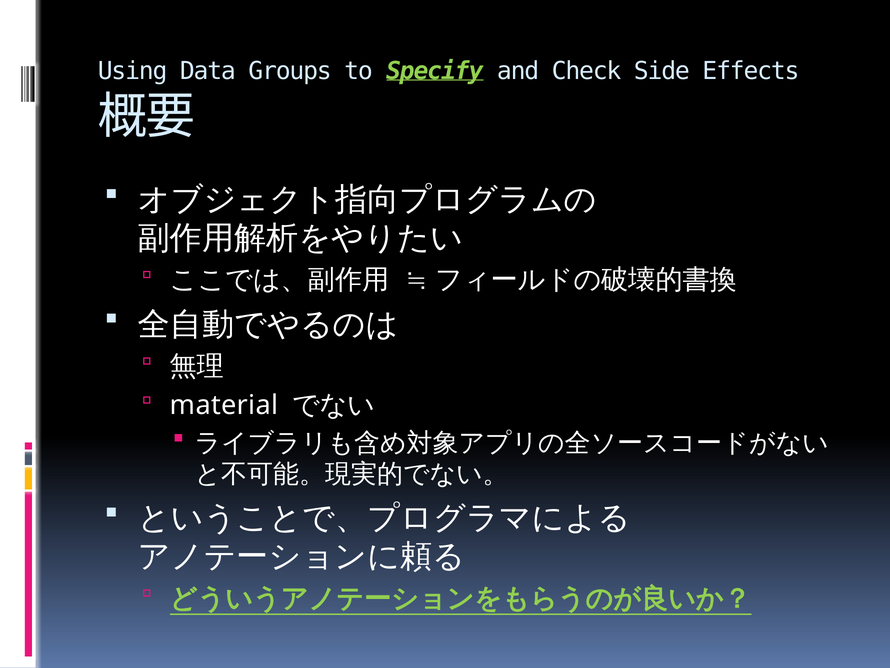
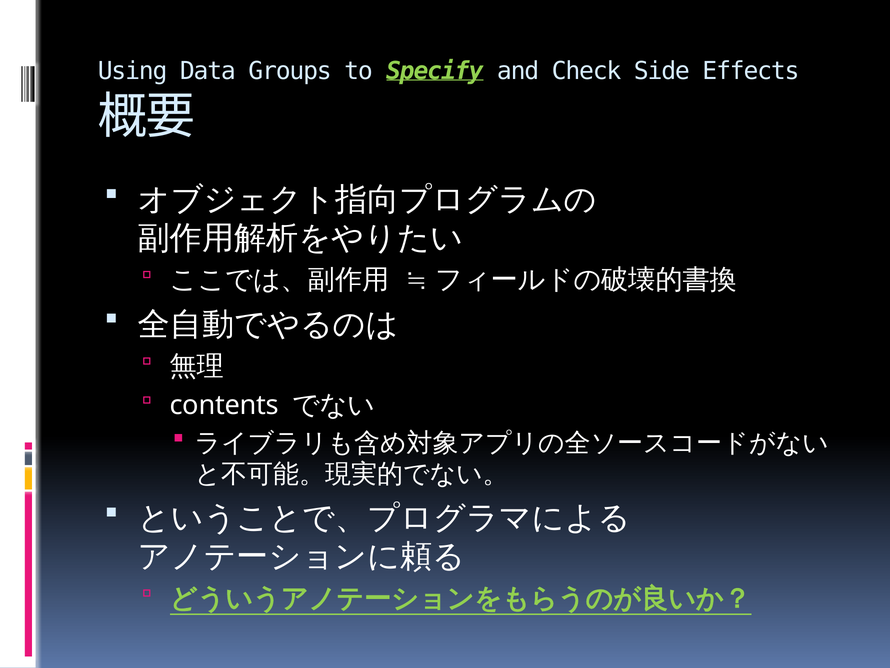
material: material -> contents
